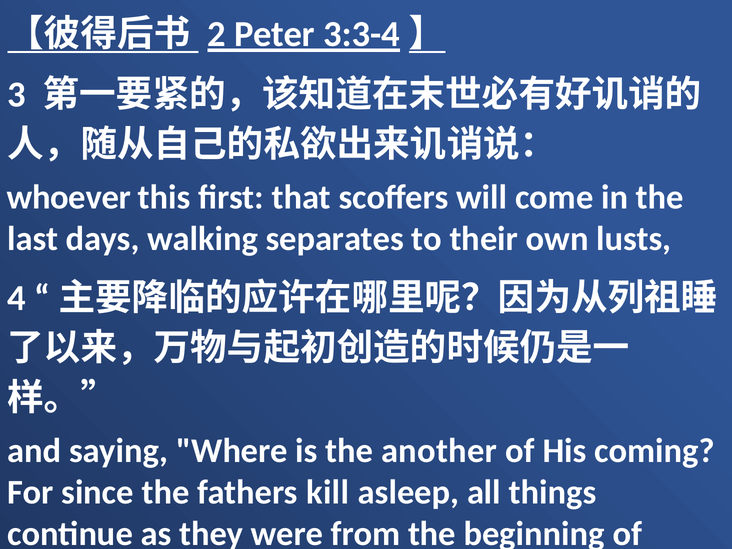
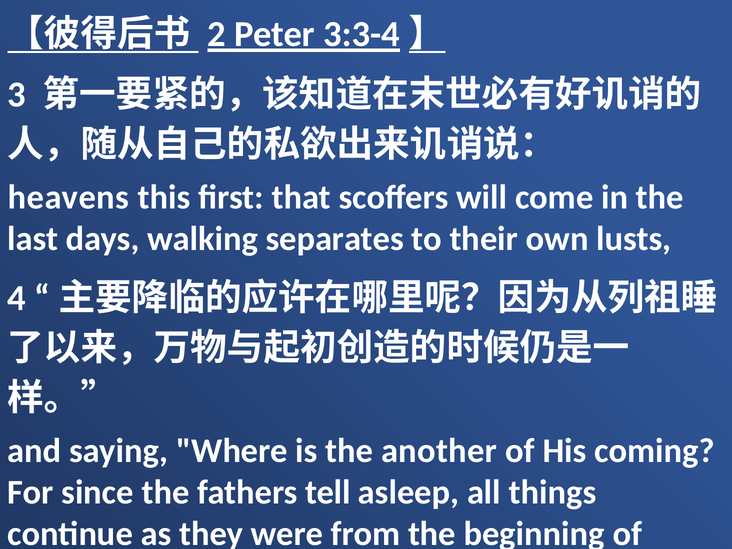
whoever: whoever -> heavens
kill: kill -> tell
